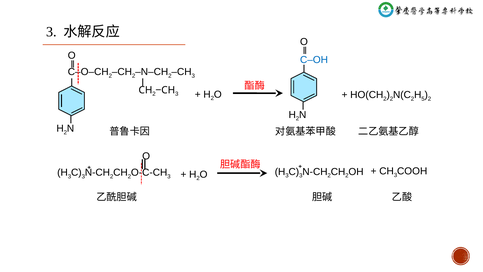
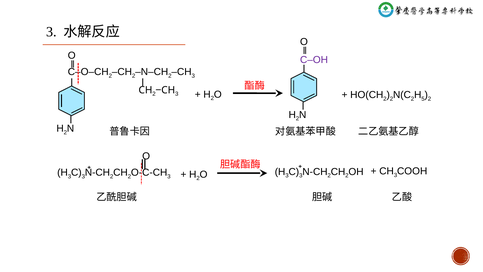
C‒OH colour: blue -> purple
